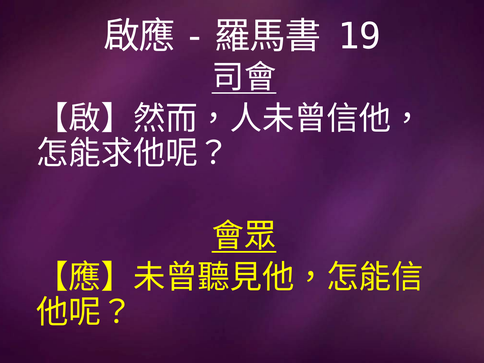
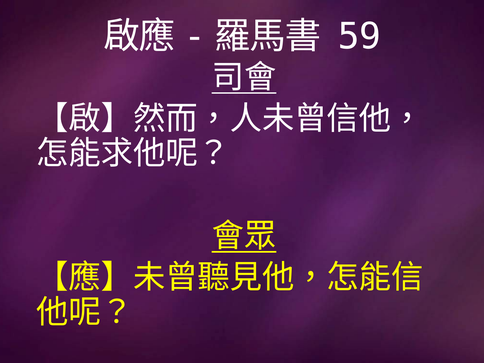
19: 19 -> 59
